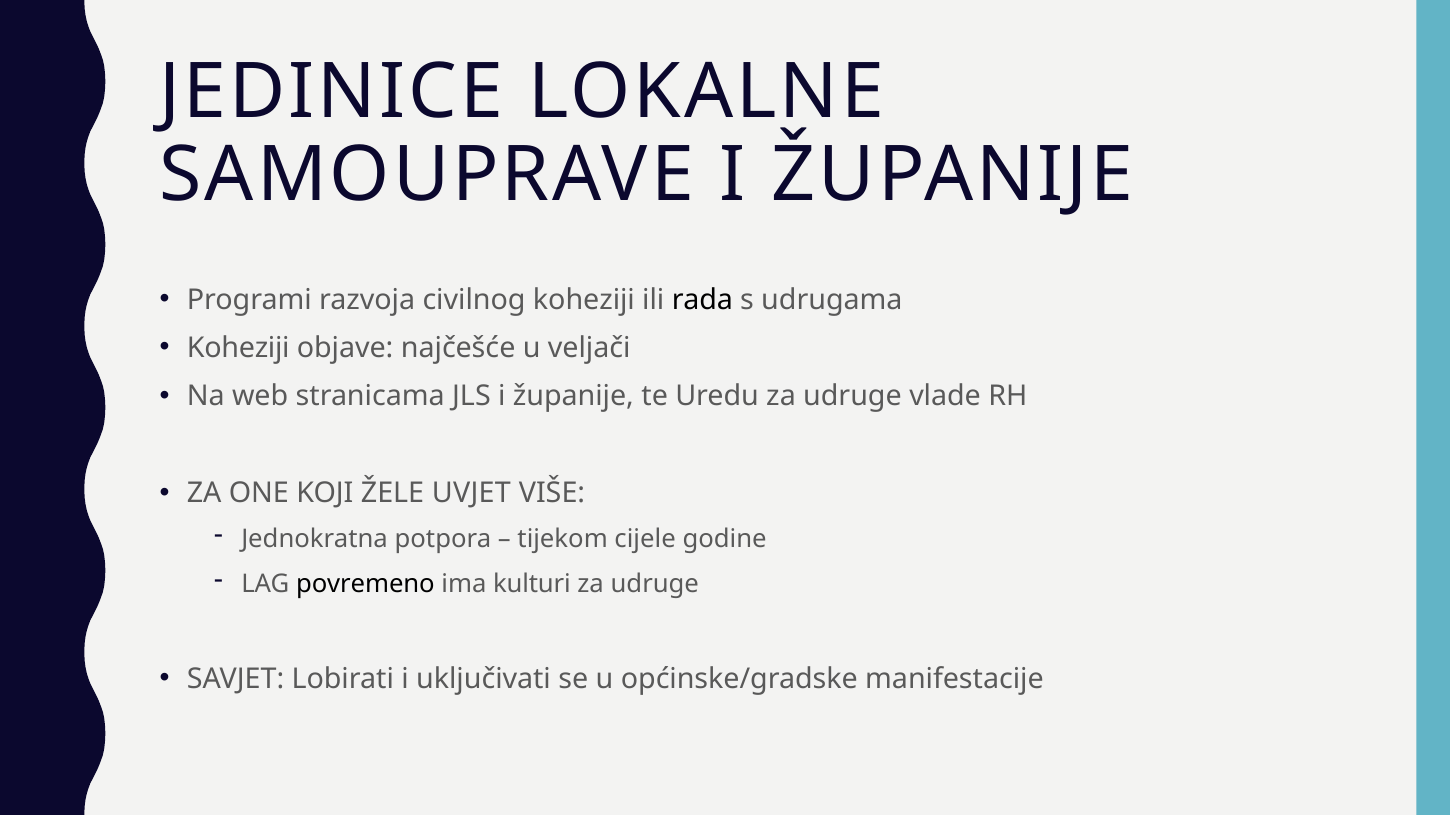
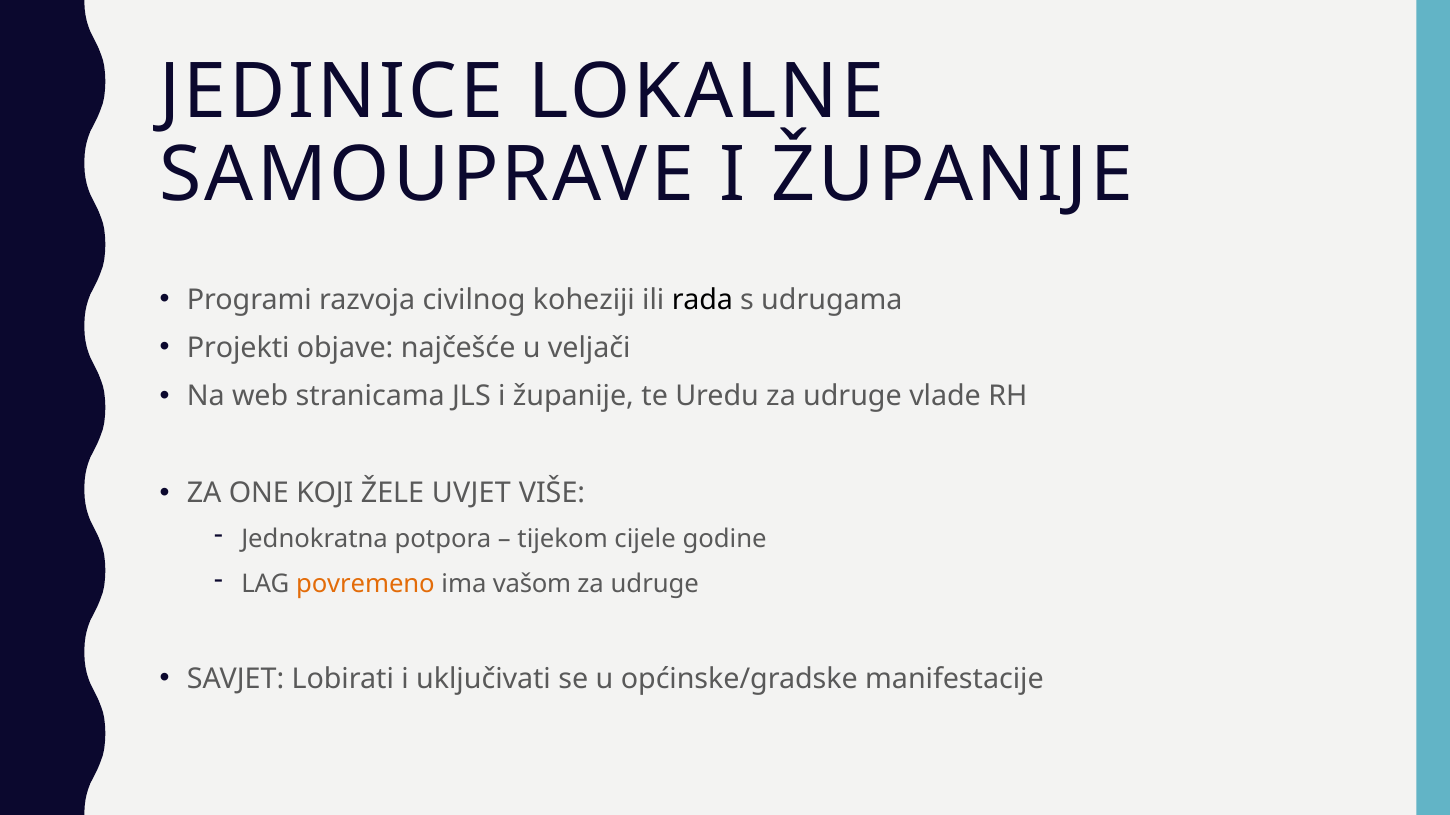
Koheziji at (238, 348): Koheziji -> Projekti
povremeno colour: black -> orange
kulturi: kulturi -> vašom
